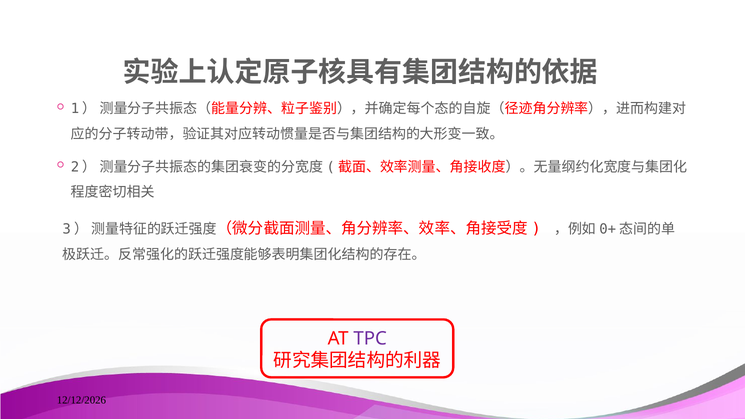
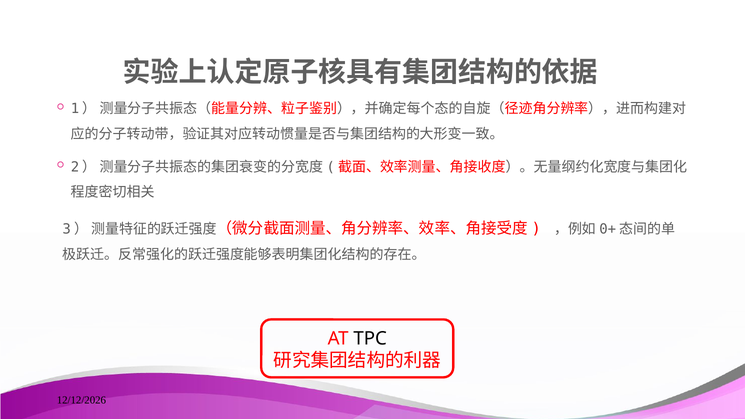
TPC colour: purple -> black
